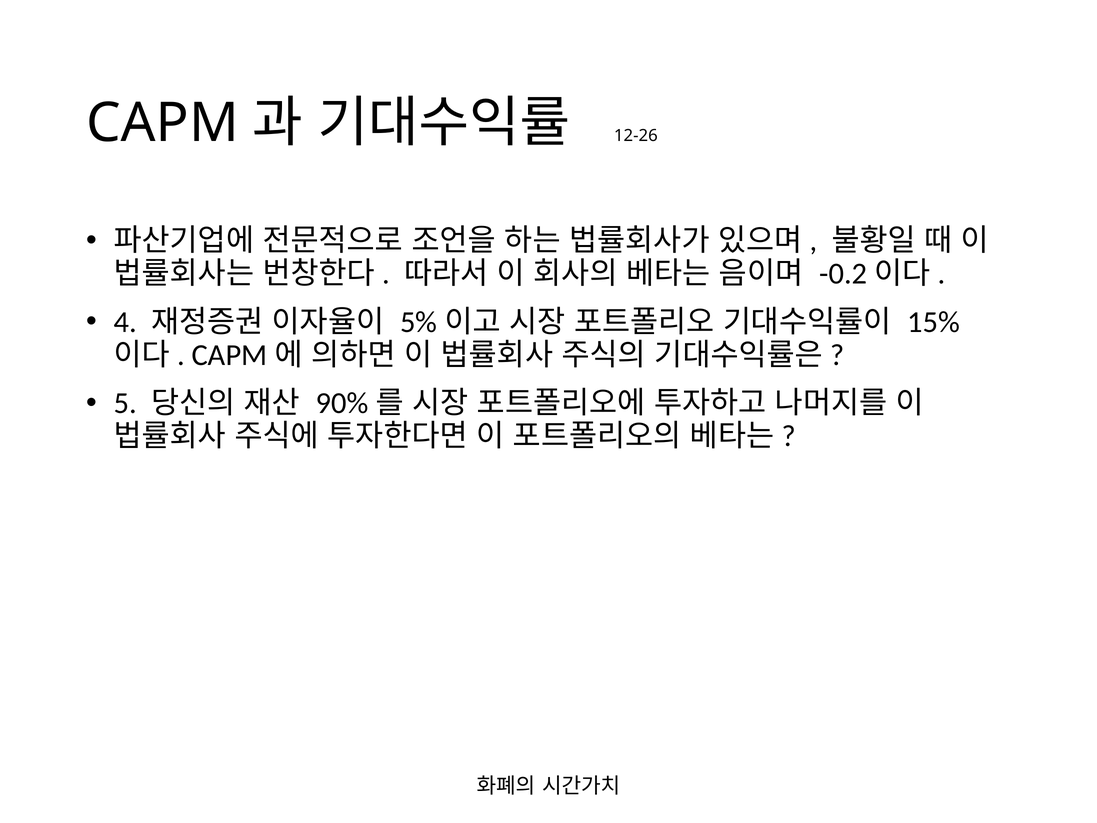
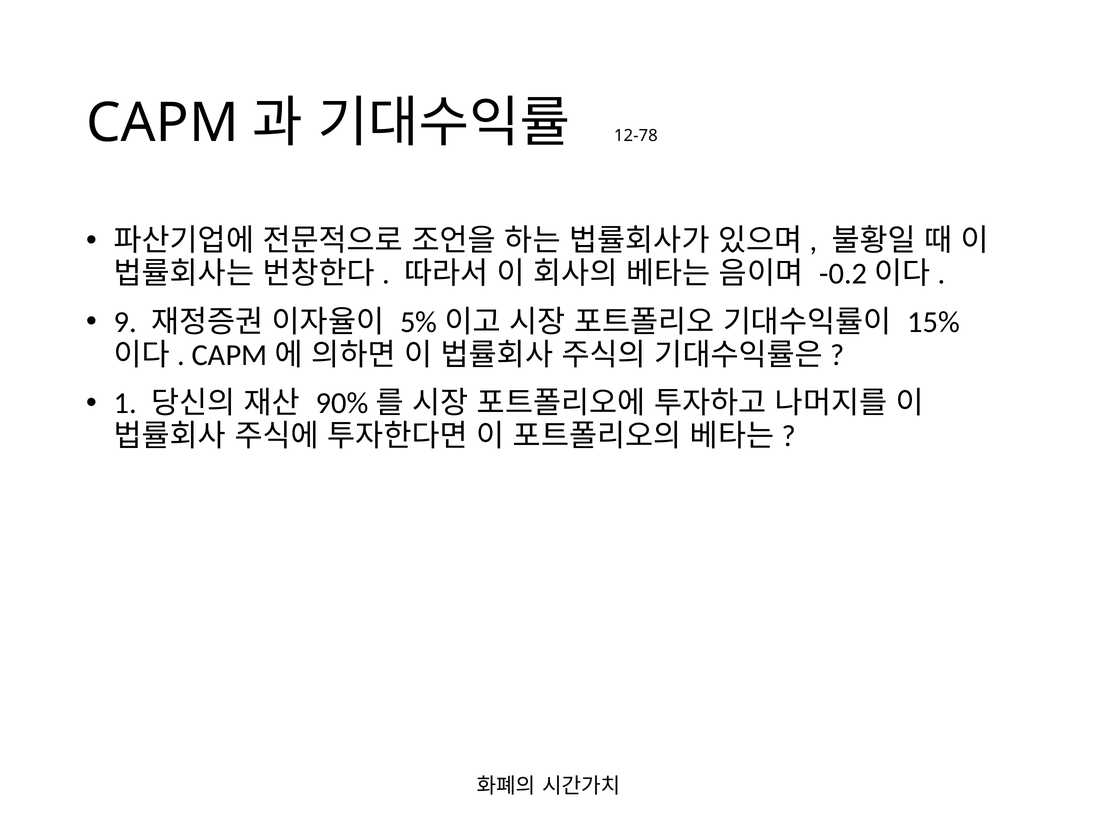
12-26: 12-26 -> 12-78
4: 4 -> 9
5: 5 -> 1
